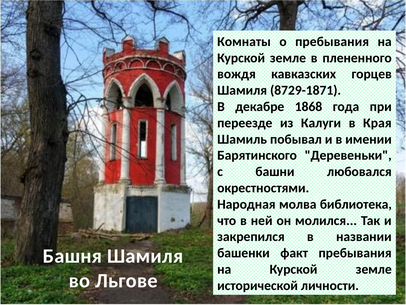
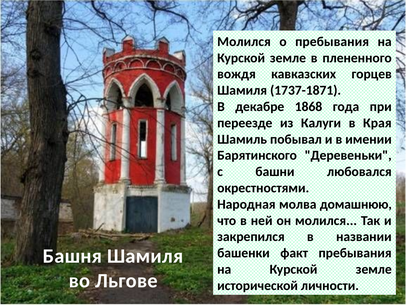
Комнаты at (244, 42): Комнаты -> Молился
8729-1871: 8729-1871 -> 1737-1871
библиотека: библиотека -> домашнюю
